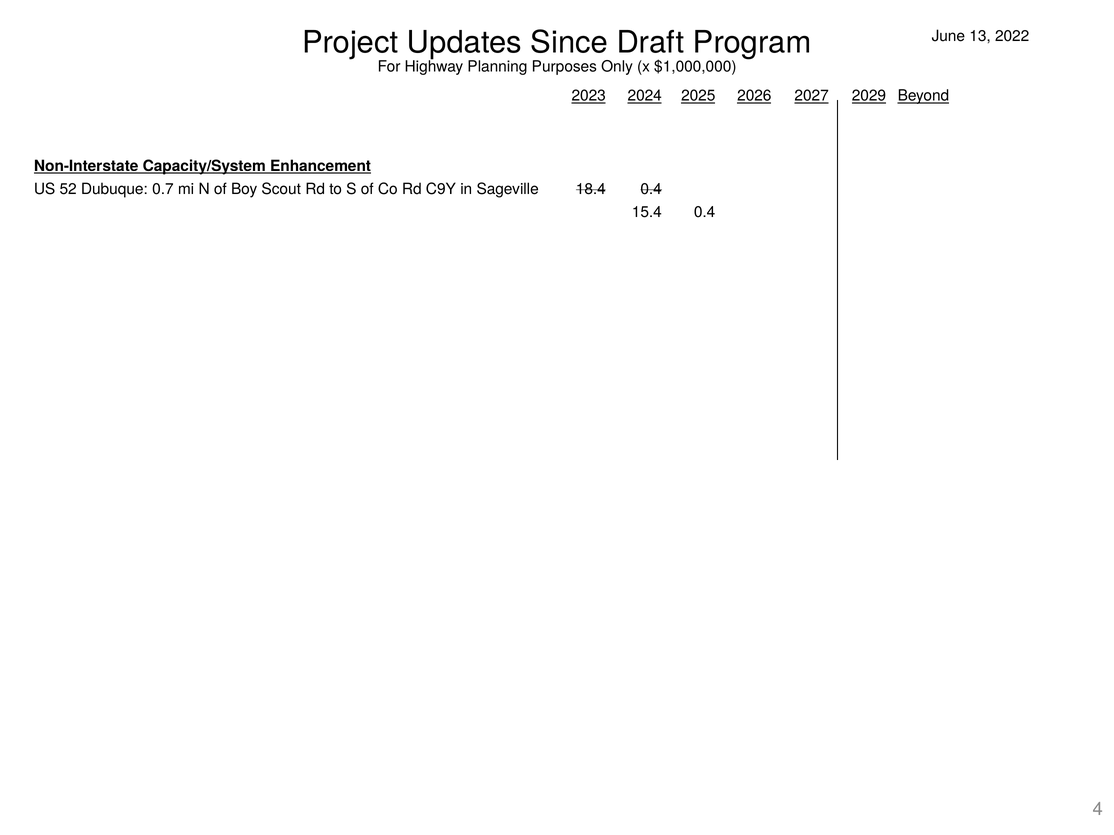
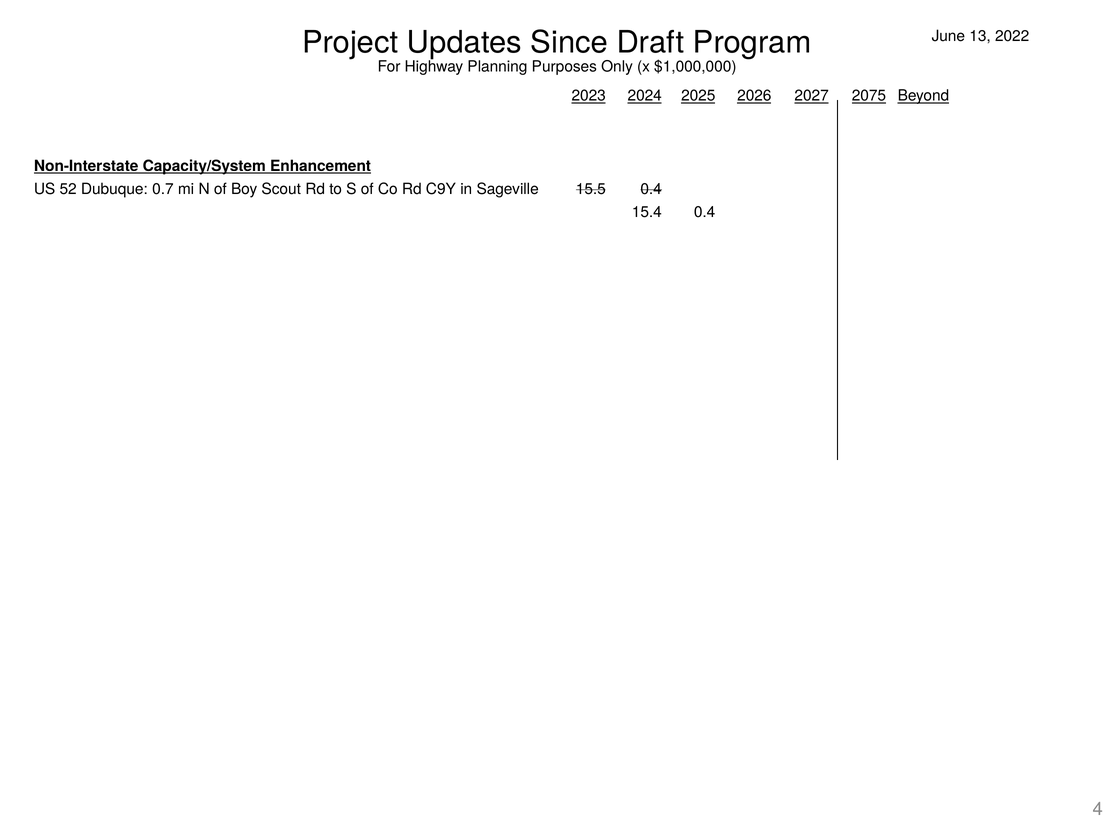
2029: 2029 -> 2075
18.4: 18.4 -> 15.5
